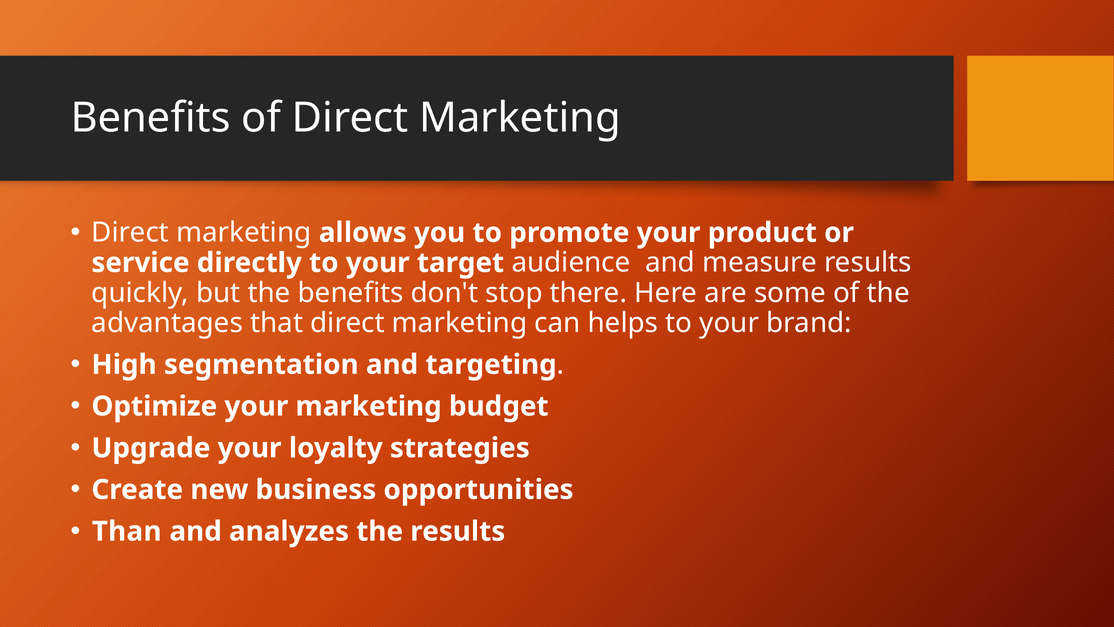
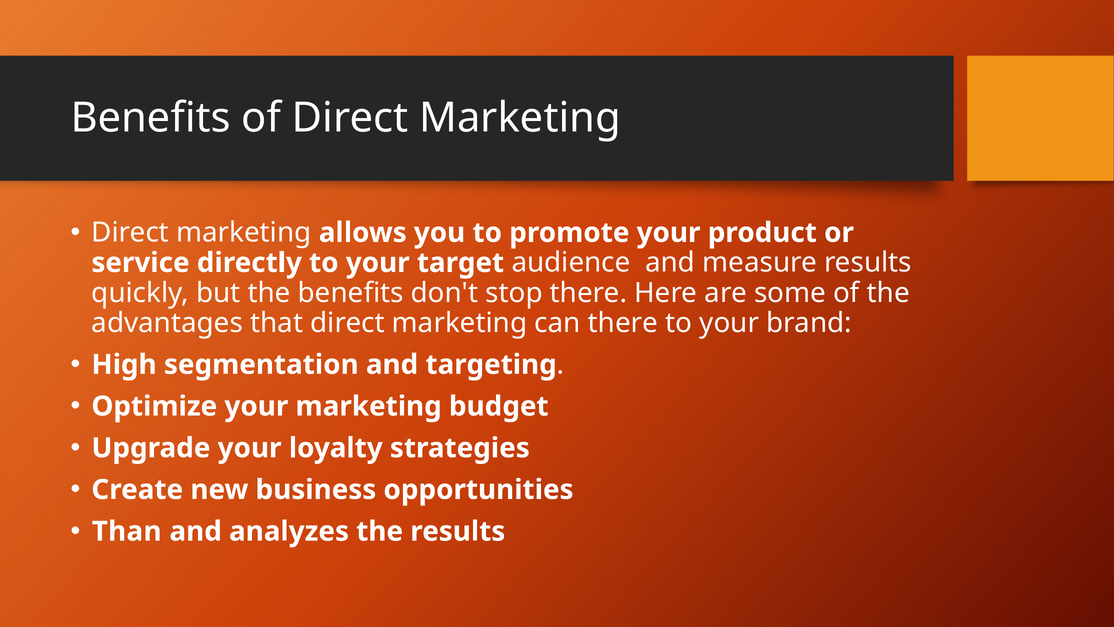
can helps: helps -> there
